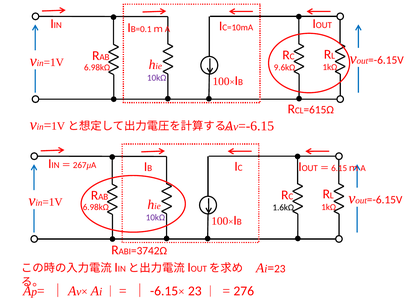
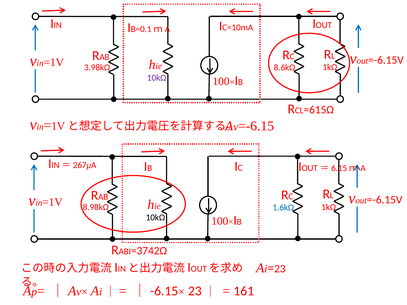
6.98kΩ at (97, 67): 6.98kΩ -> 3.98kΩ
9.6kΩ: 9.6kΩ -> 8.6kΩ
6.98kΩ at (96, 207): 6.98kΩ -> 8.98kΩ
1.6kΩ colour: black -> blue
10kΩ at (155, 218) colour: purple -> black
276: 276 -> 161
